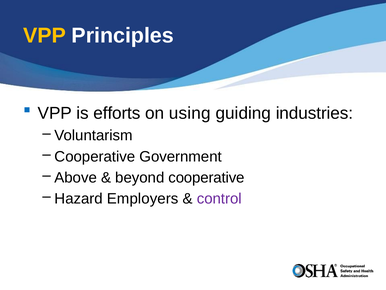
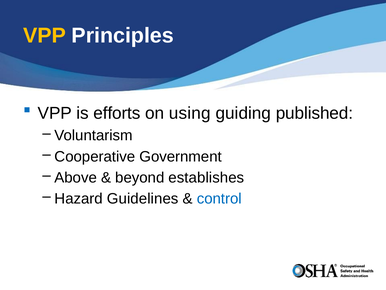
industries: industries -> published
beyond cooperative: cooperative -> establishes
Employers: Employers -> Guidelines
control colour: purple -> blue
